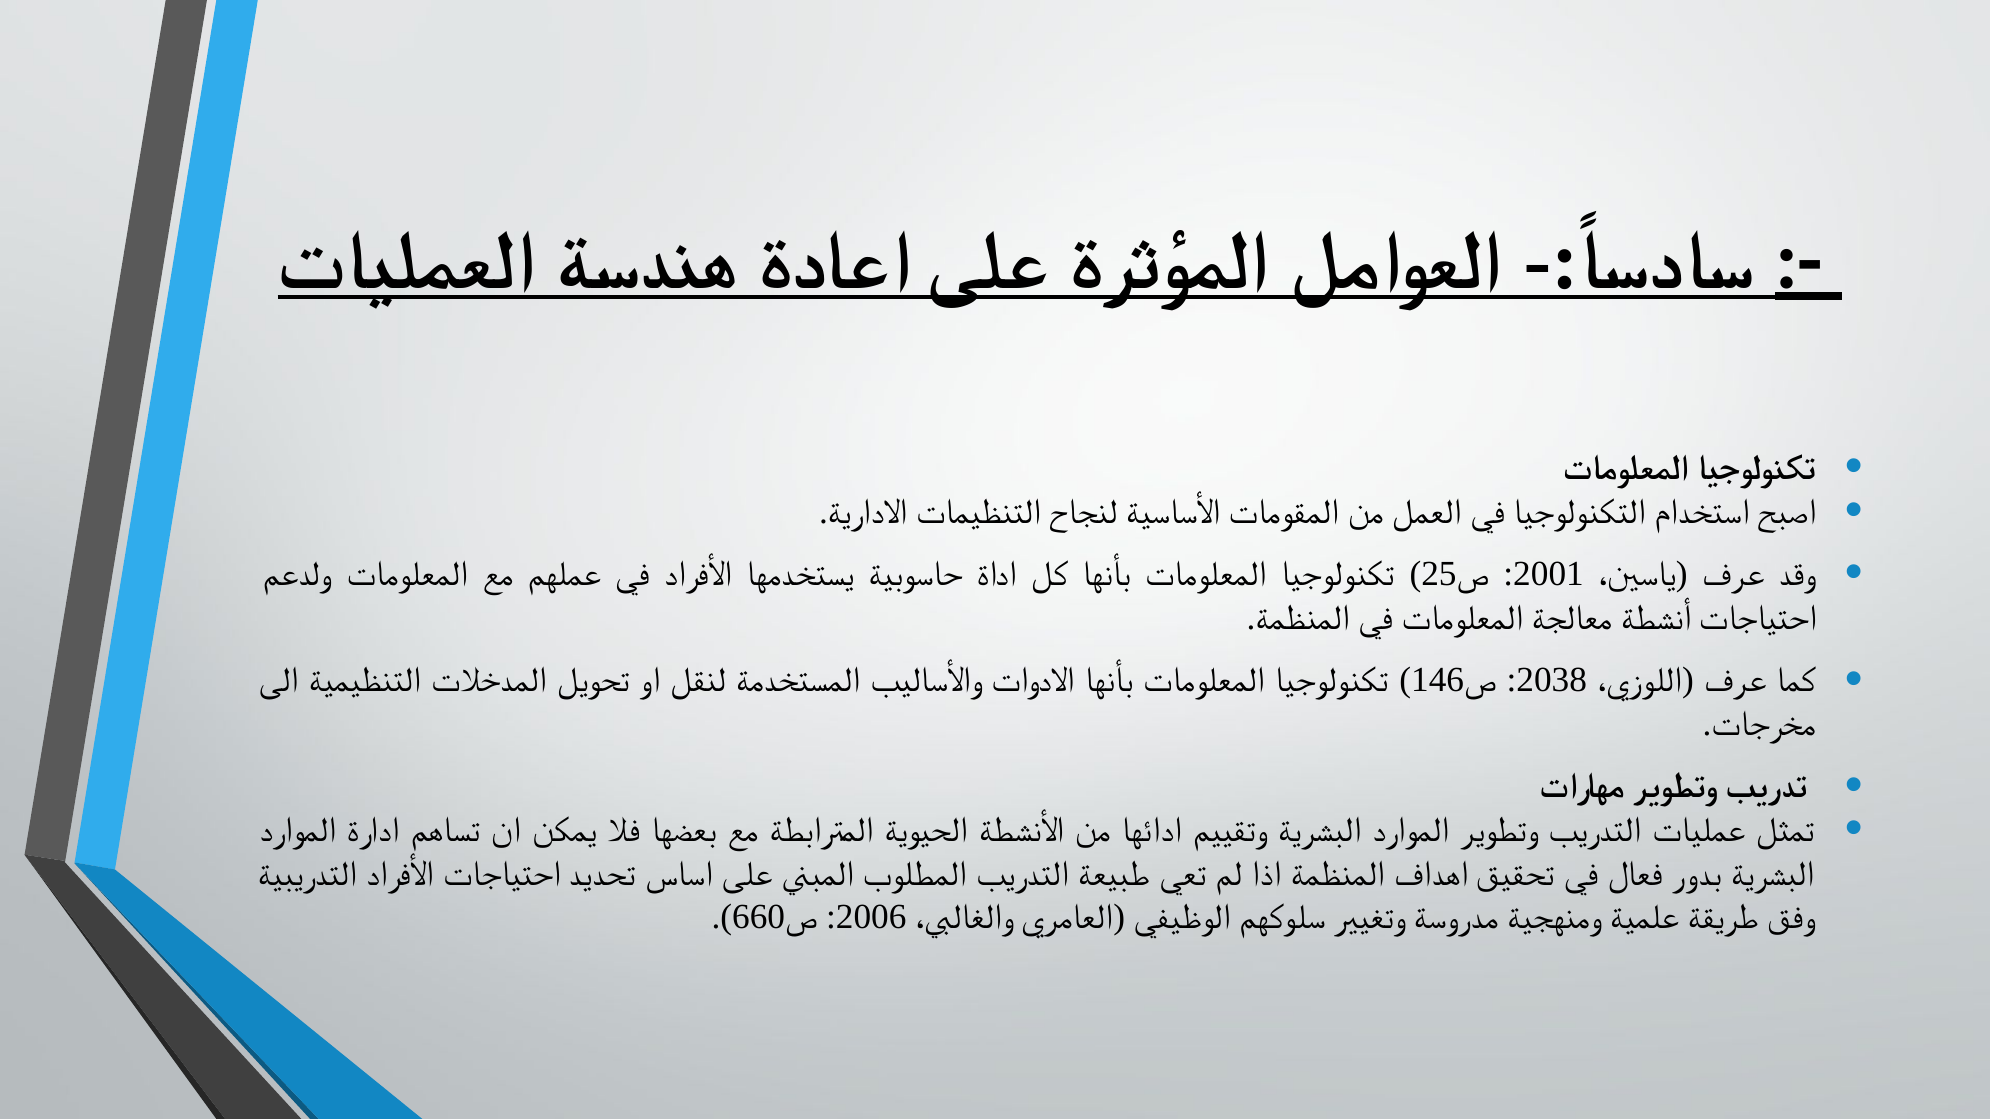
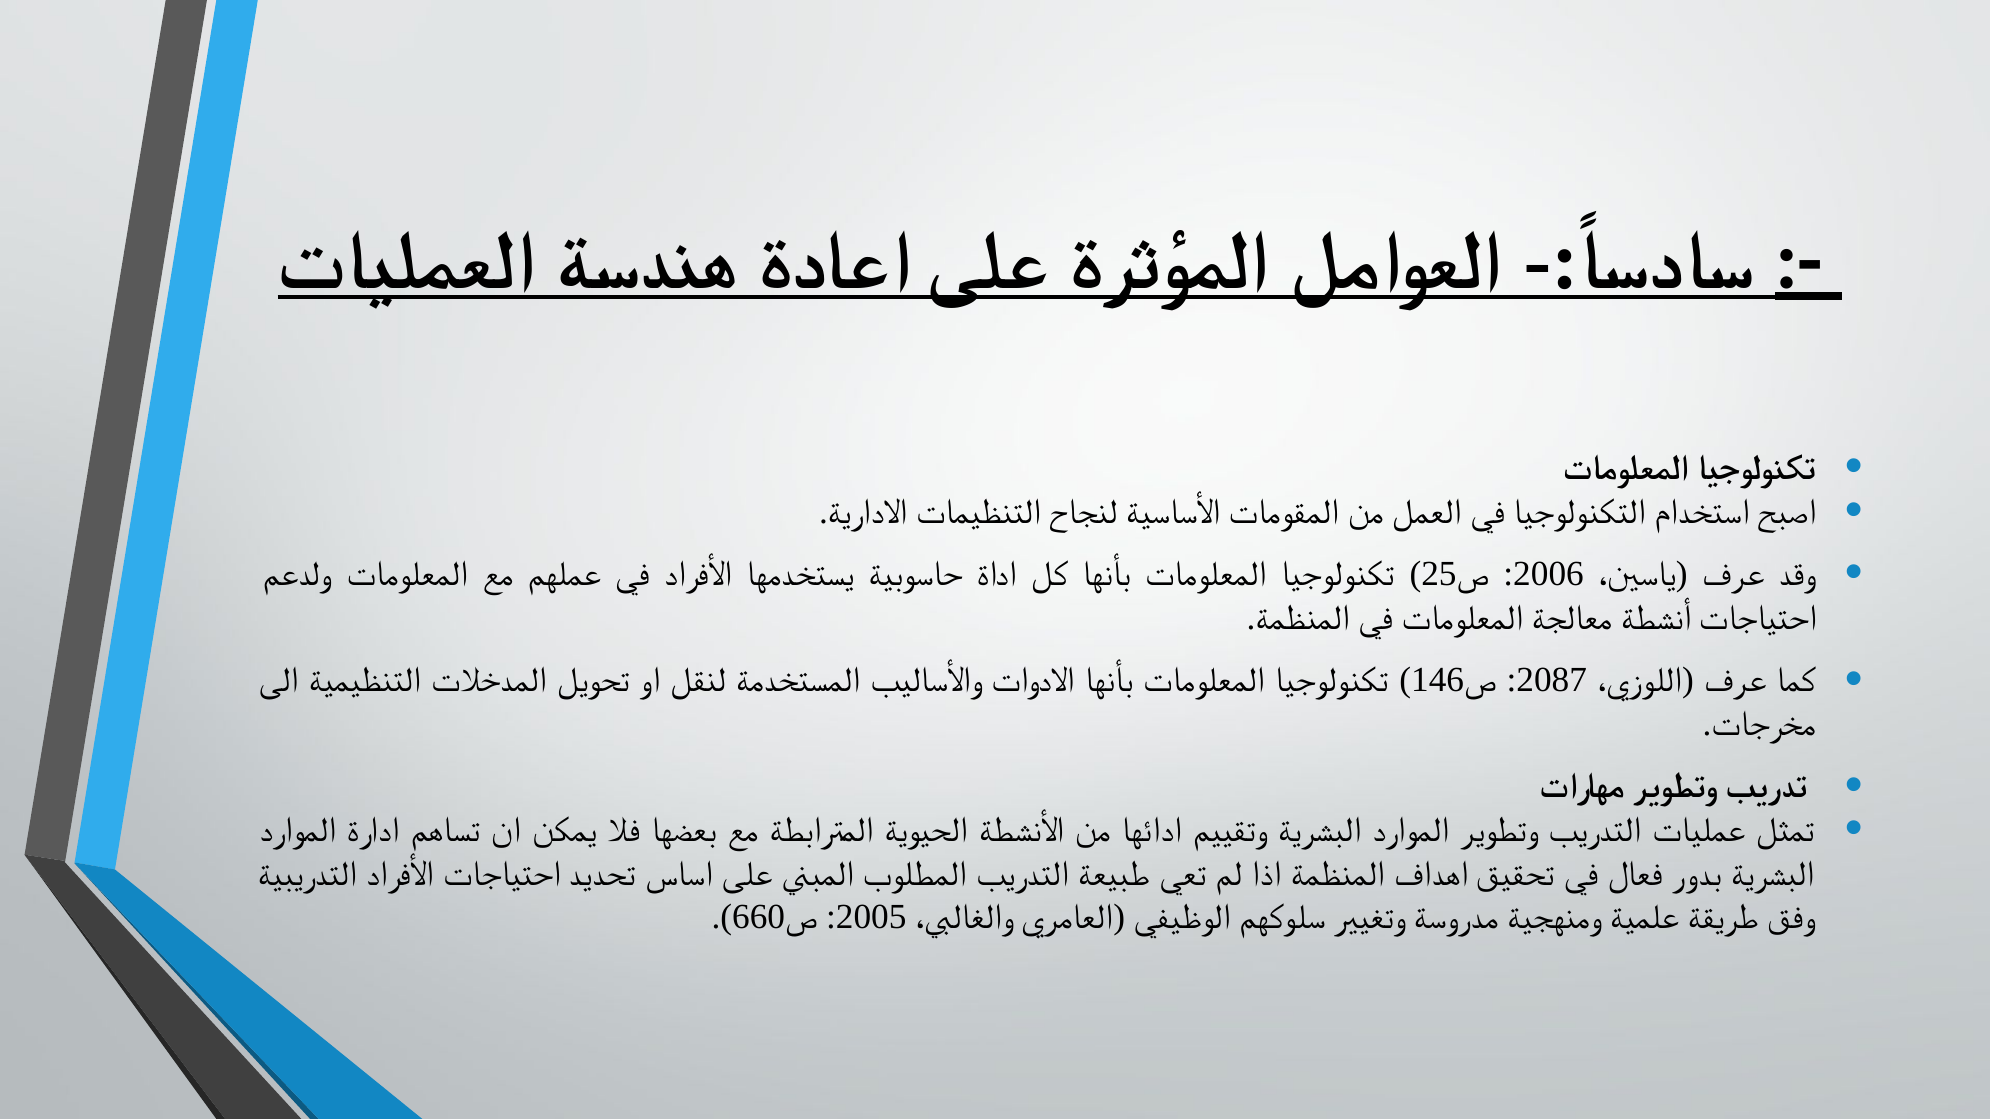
2001: 2001 -> 2006
2038: 2038 -> 2087
2006: 2006 -> 2005
